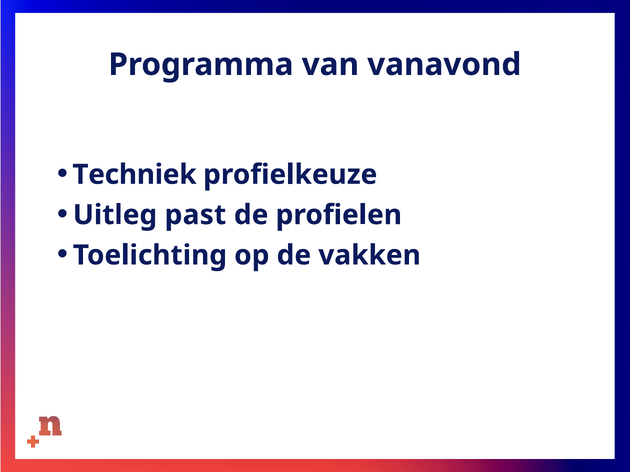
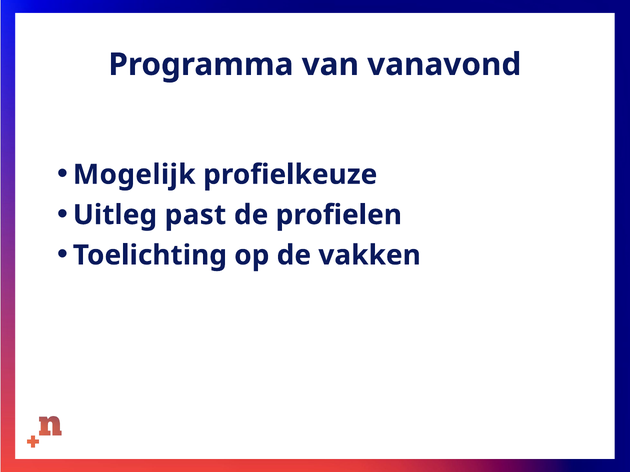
Techniek: Techniek -> Mogelijk
